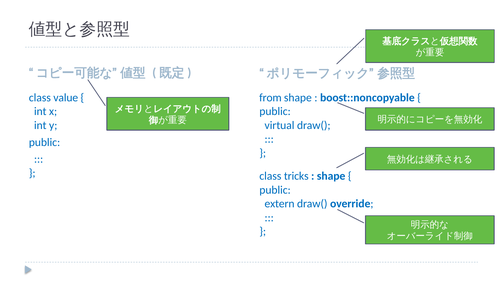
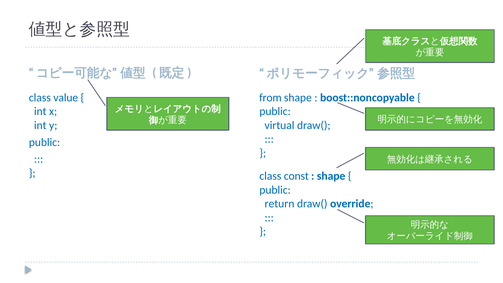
tricks: tricks -> const
extern: extern -> return
